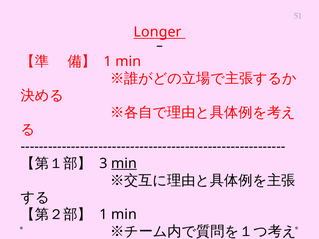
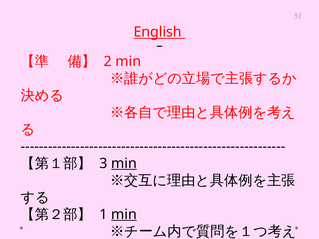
Longer: Longer -> English
1 at (108, 61): 1 -> 2
min at (124, 215) underline: none -> present
